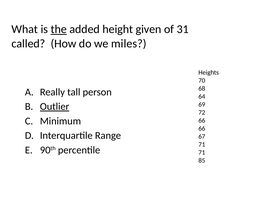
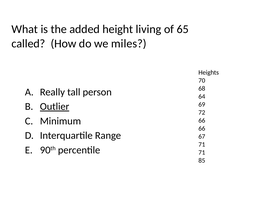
the underline: present -> none
given: given -> living
31: 31 -> 65
